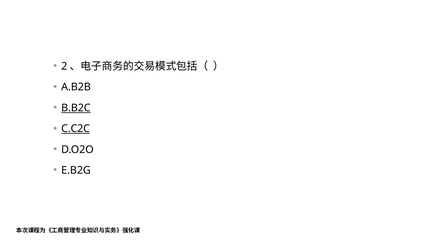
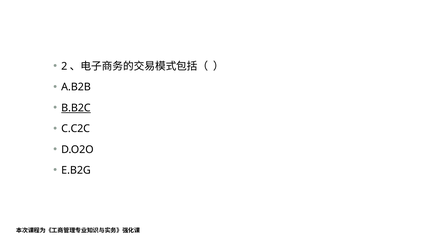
C.C2C underline: present -> none
